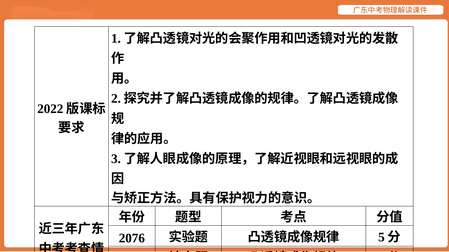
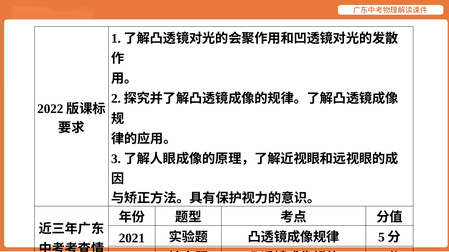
2076: 2076 -> 2021
